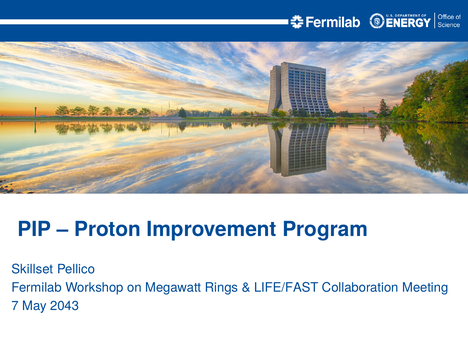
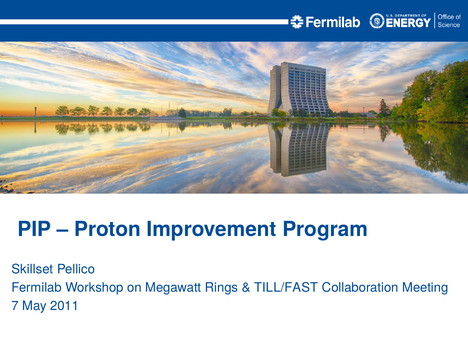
LIFE/FAST: LIFE/FAST -> TILL/FAST
2043: 2043 -> 2011
